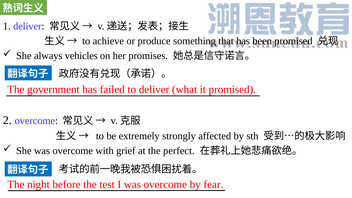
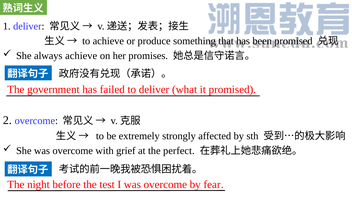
always vehicles: vehicles -> achieve
